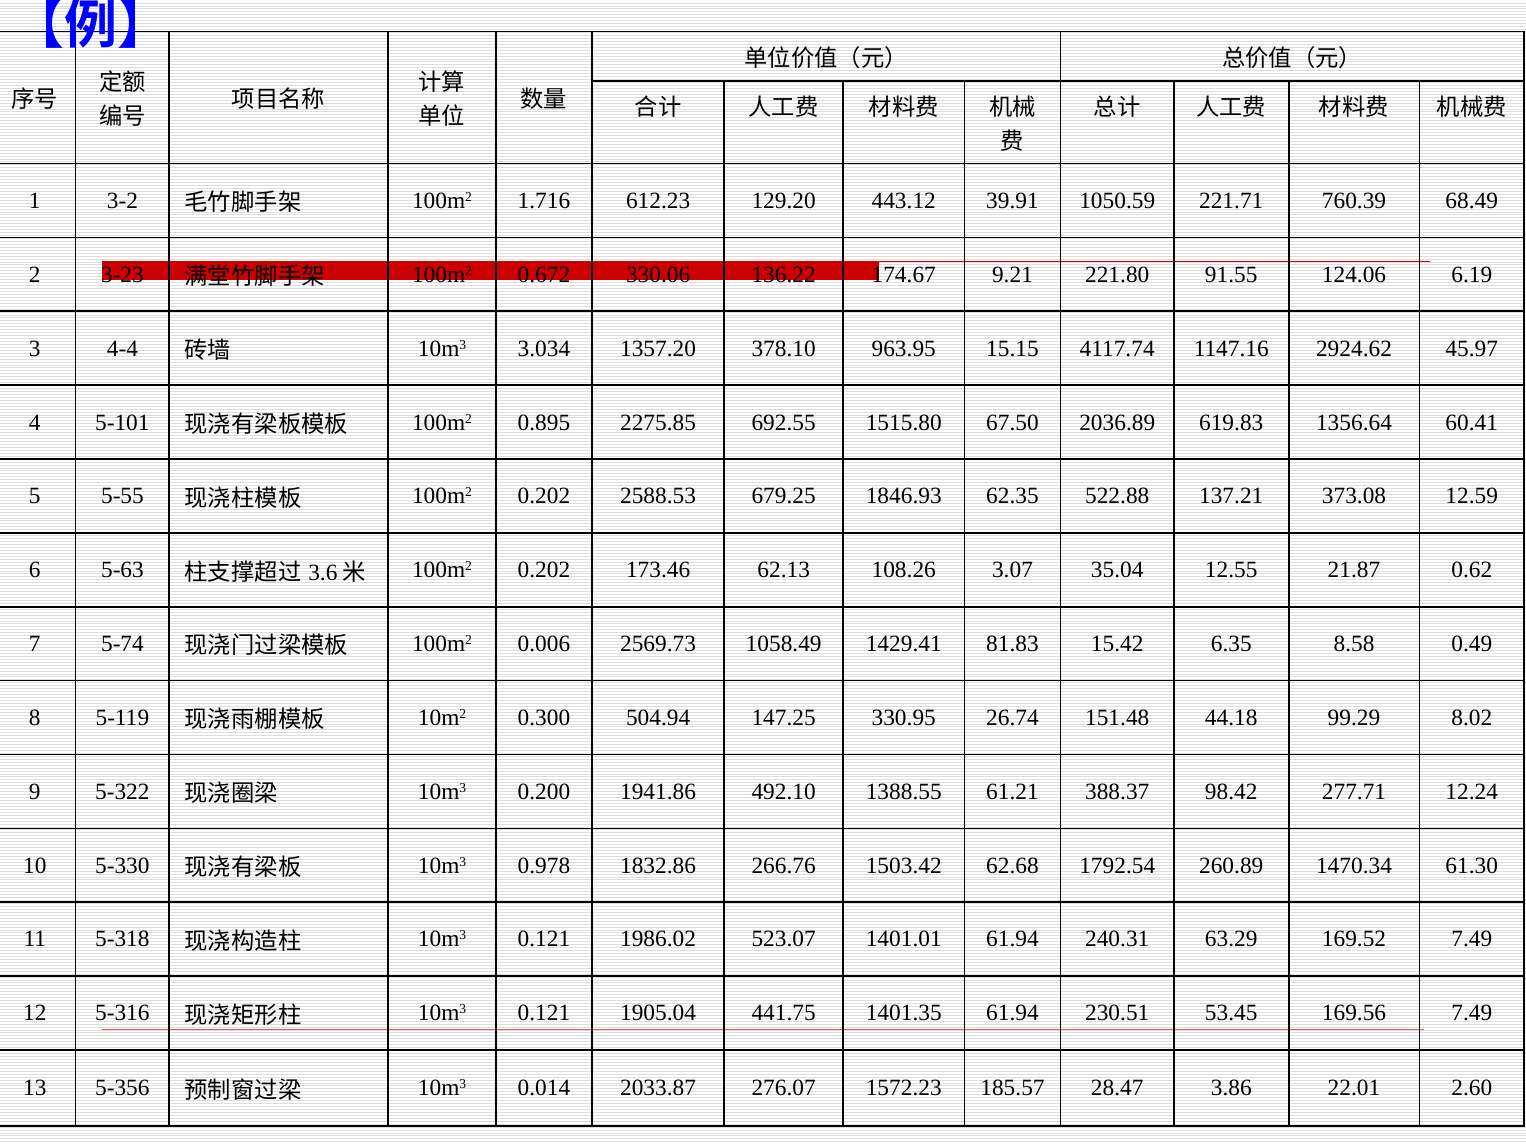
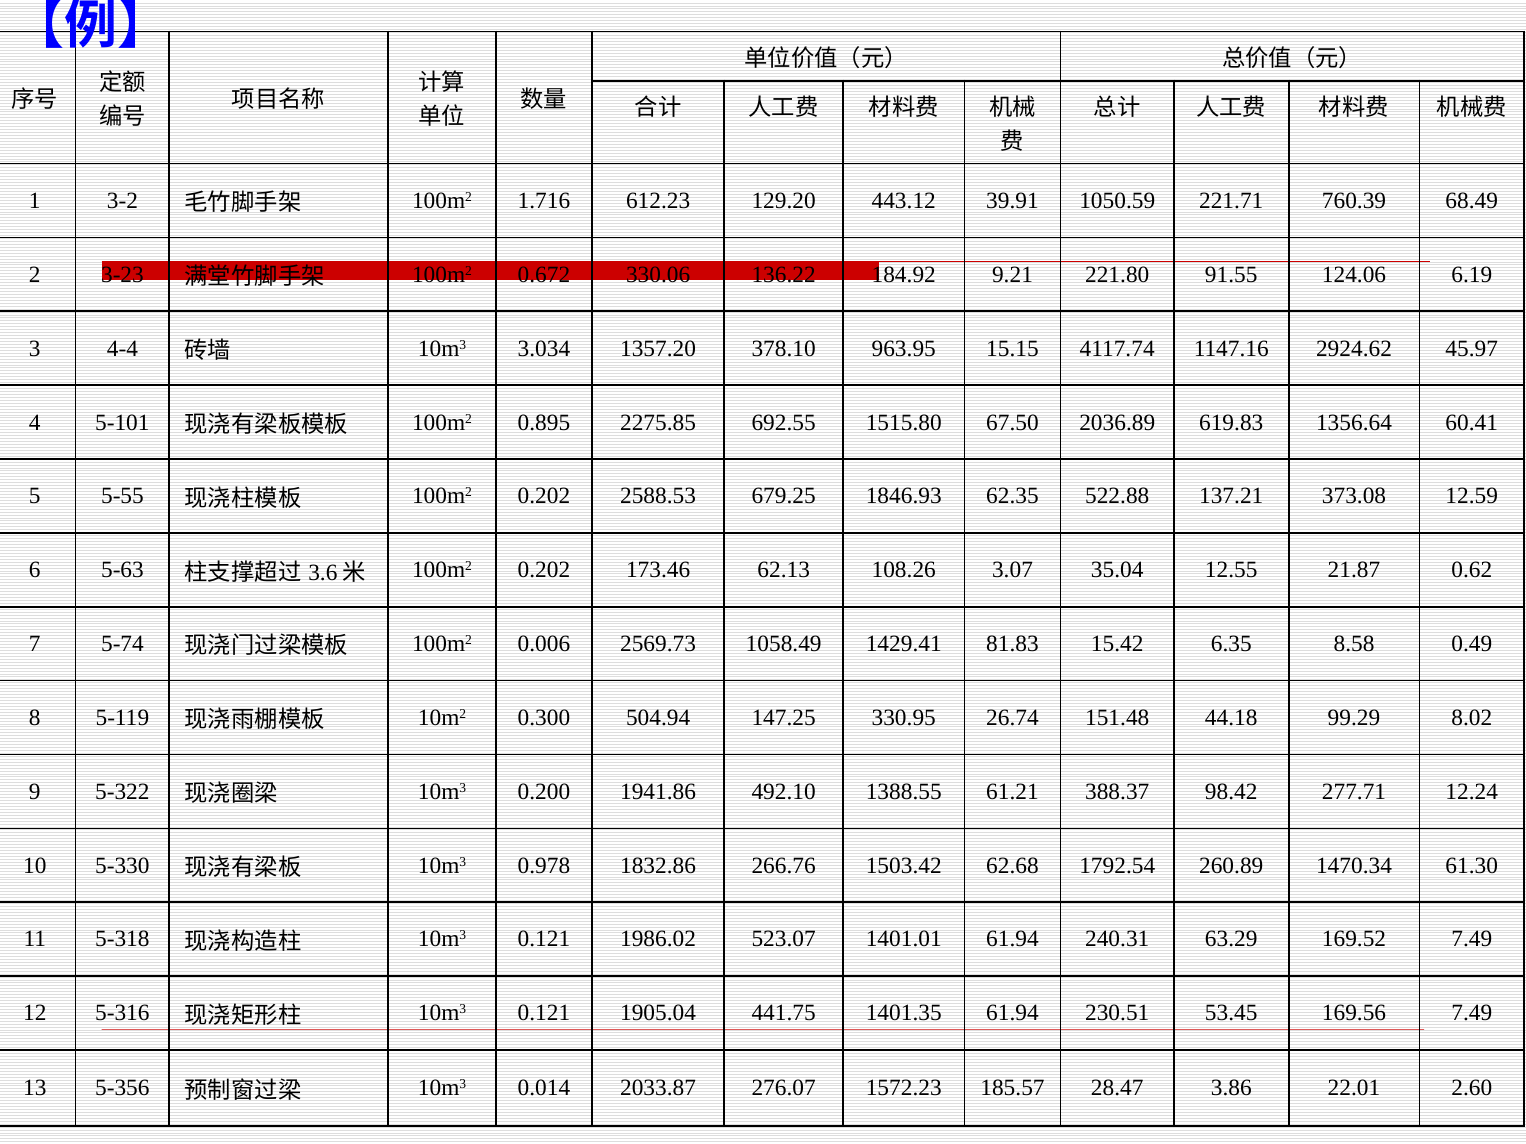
174.67: 174.67 -> 184.92
